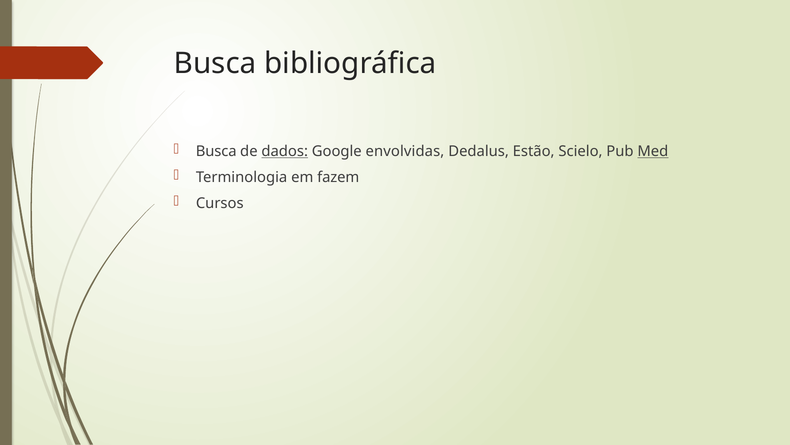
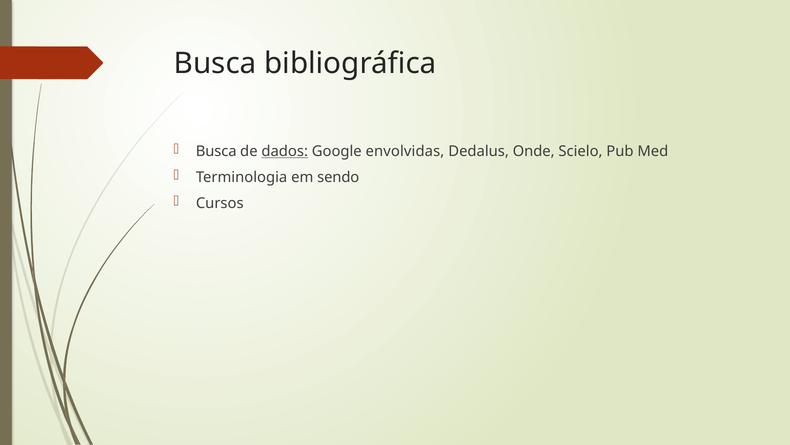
Estão: Estão -> Onde
Med underline: present -> none
fazem: fazem -> sendo
